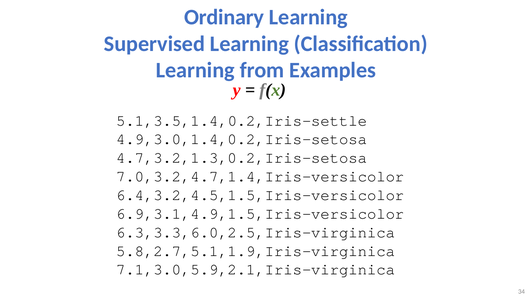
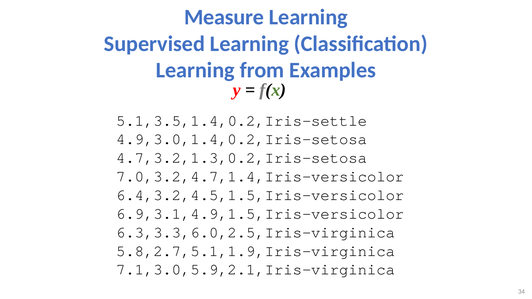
Ordinary: Ordinary -> Measure
